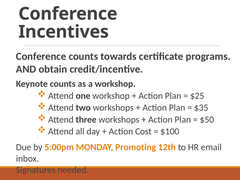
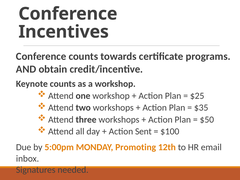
Cost: Cost -> Sent
